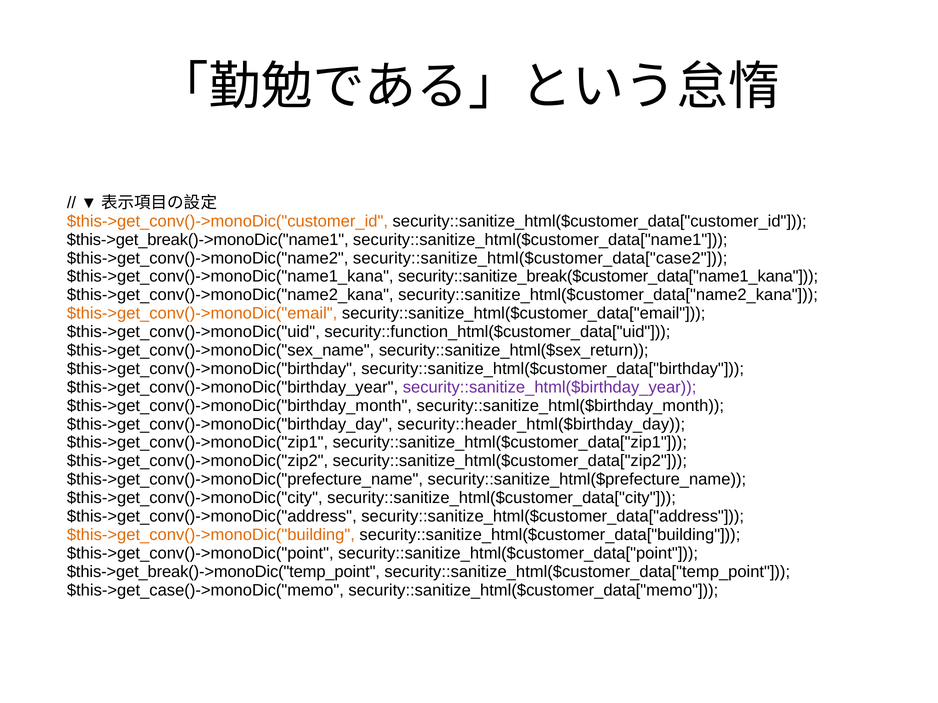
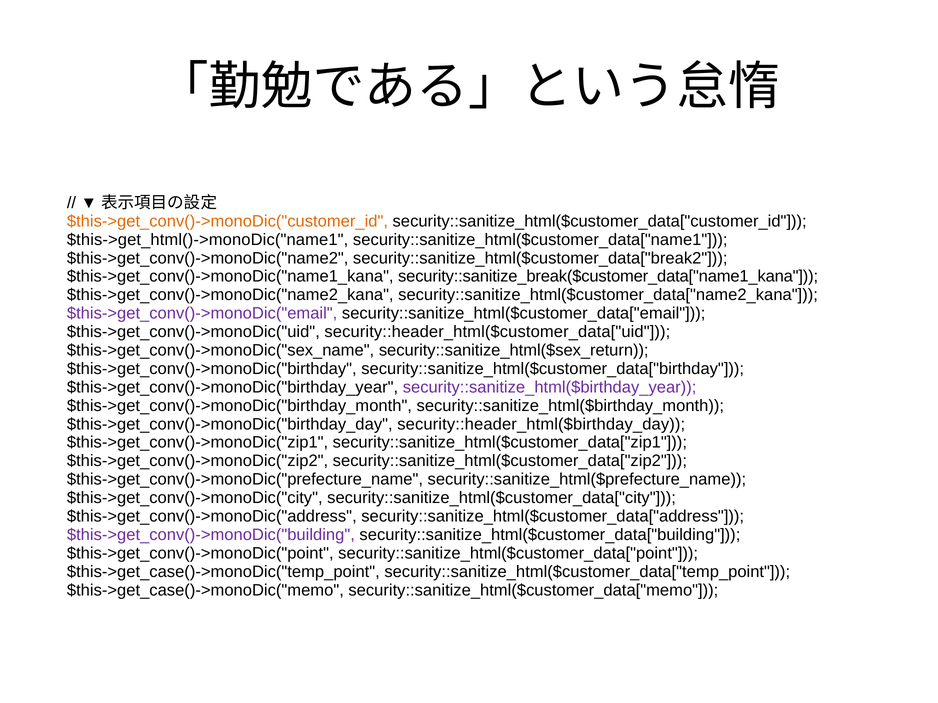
$this->get_break()->monoDic("name1: $this->get_break()->monoDic("name1 -> $this->get_html()->monoDic("name1
security::sanitize_html($customer_data["case2: security::sanitize_html($customer_data["case2 -> security::sanitize_html($customer_data["break2
$this->get_conv()->monoDic("email colour: orange -> purple
security::function_html($customer_data["uid: security::function_html($customer_data["uid -> security::header_html($customer_data["uid
$this->get_conv()->monoDic("building colour: orange -> purple
$this->get_break()->monoDic("temp_point: $this->get_break()->monoDic("temp_point -> $this->get_case()->monoDic("temp_point
